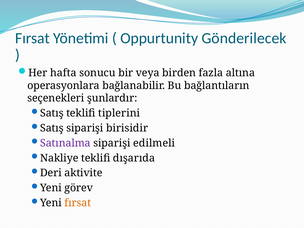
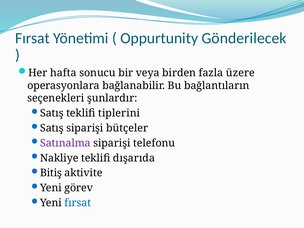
altına: altına -> üzere
birisidir: birisidir -> bütçeler
edilmeli: edilmeli -> telefonu
Deri: Deri -> Bitiş
fırsat at (78, 203) colour: orange -> blue
